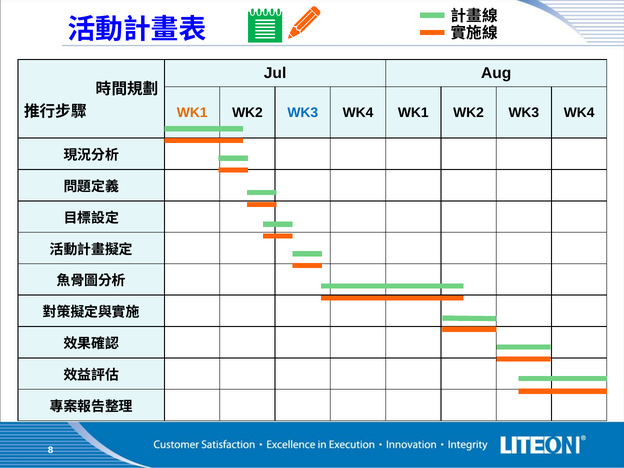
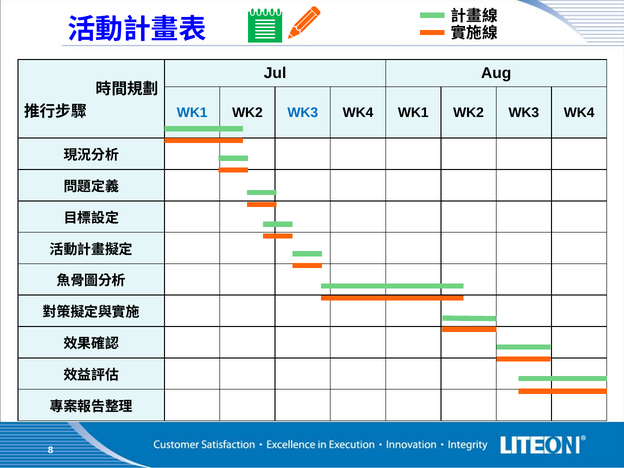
WK1 at (192, 113) colour: orange -> blue
